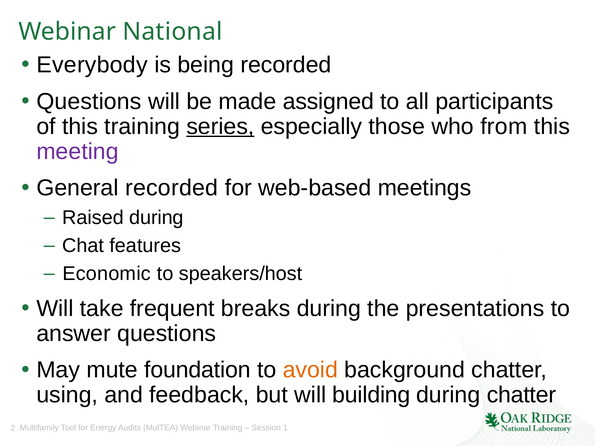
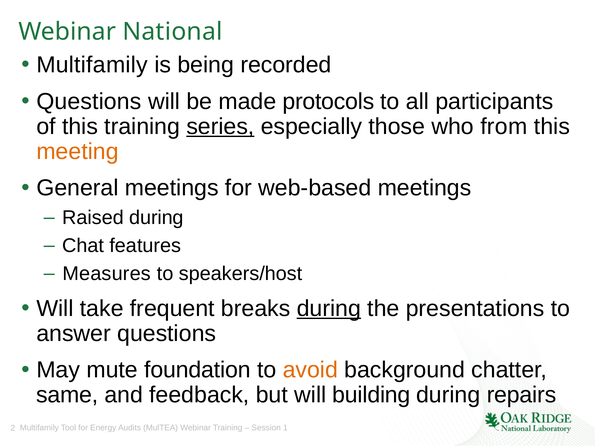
Everybody at (92, 65): Everybody -> Multifamily
assigned: assigned -> protocols
meeting colour: purple -> orange
General recorded: recorded -> meetings
Economic: Economic -> Measures
during at (329, 309) underline: none -> present
using: using -> same
during chatter: chatter -> repairs
